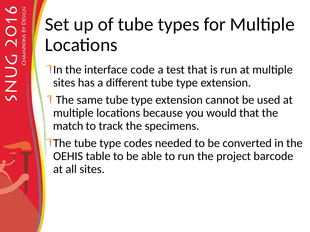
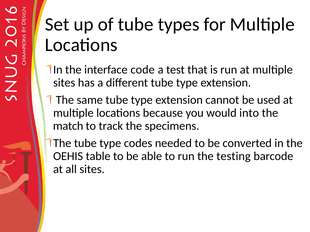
would that: that -> into
project: project -> testing
